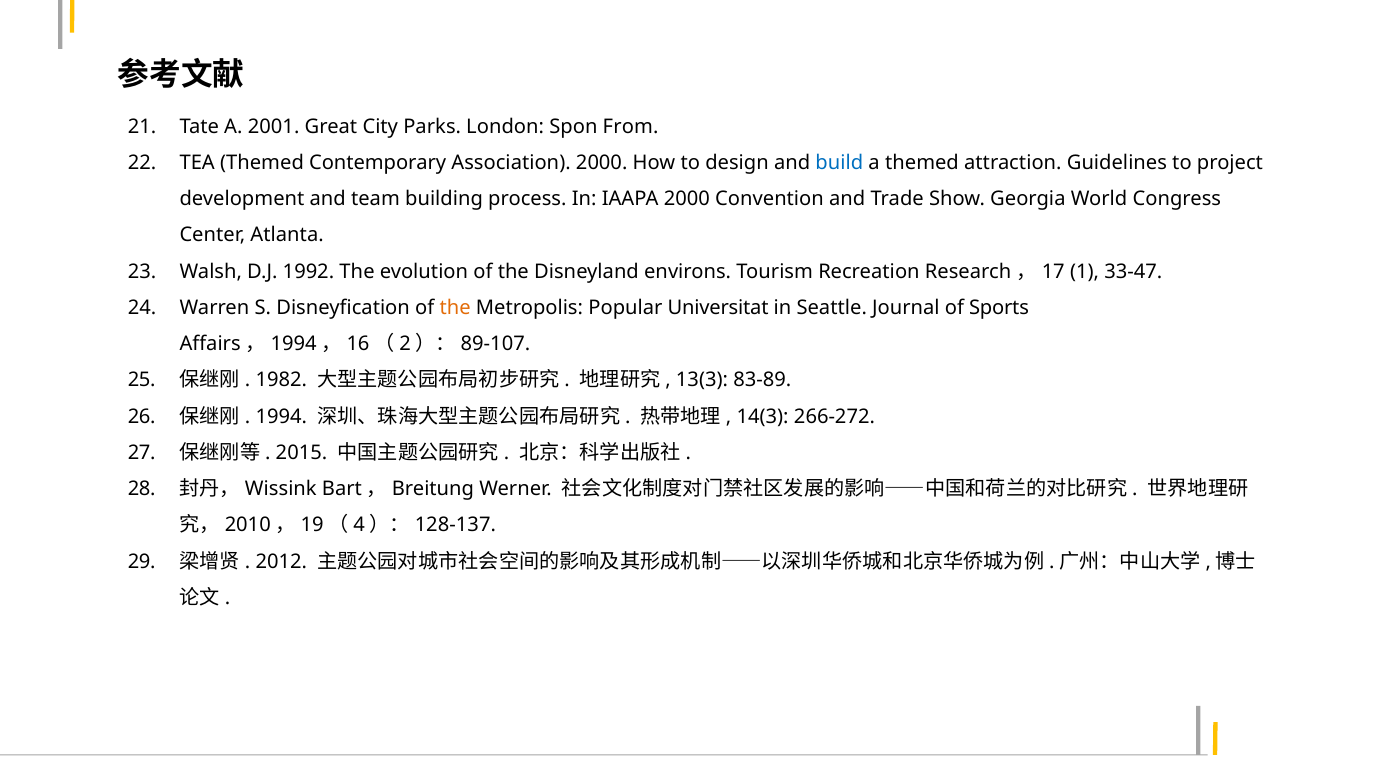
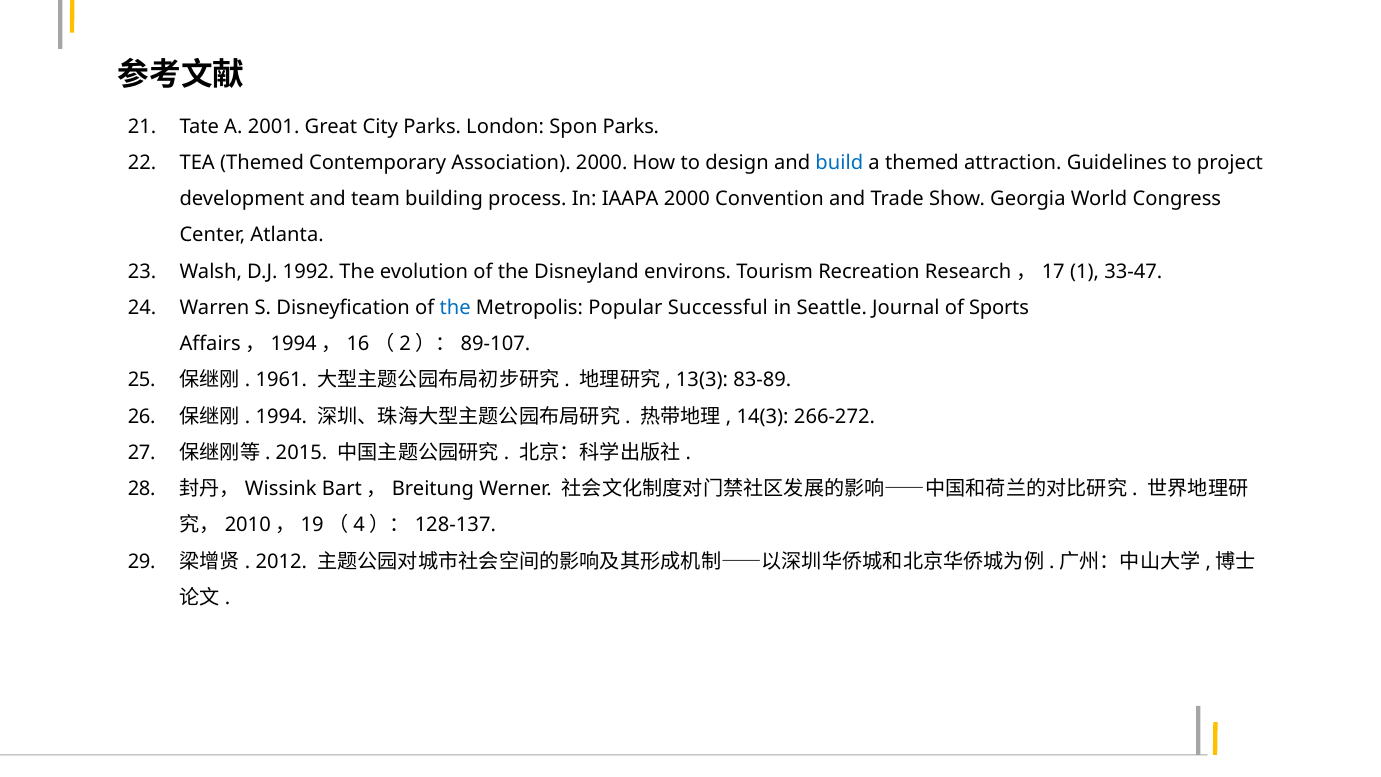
Spon From: From -> Parks
the at (455, 308) colour: orange -> blue
Universitat: Universitat -> Successful
1982: 1982 -> 1961
